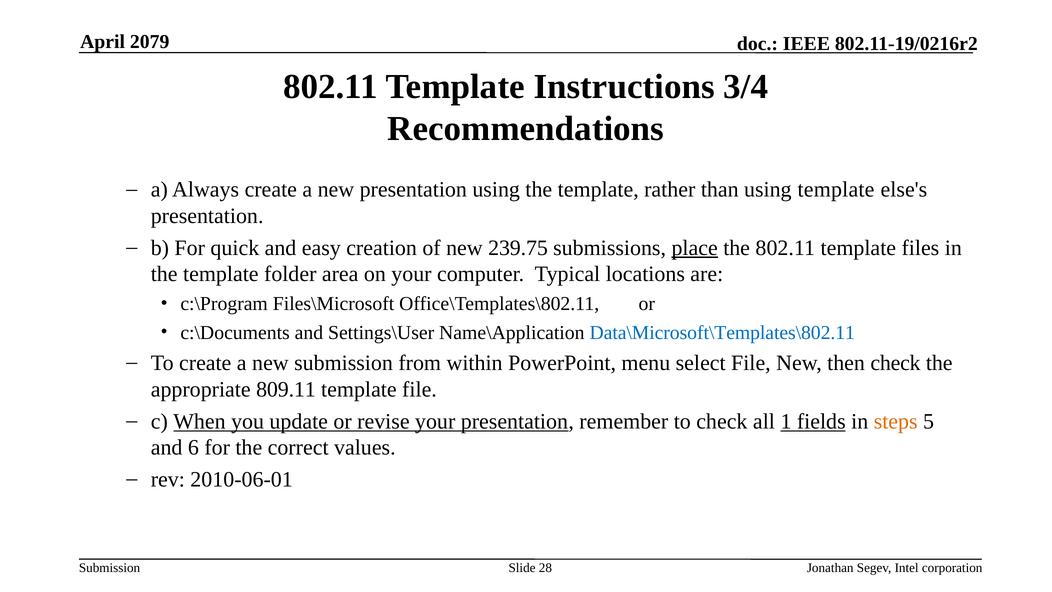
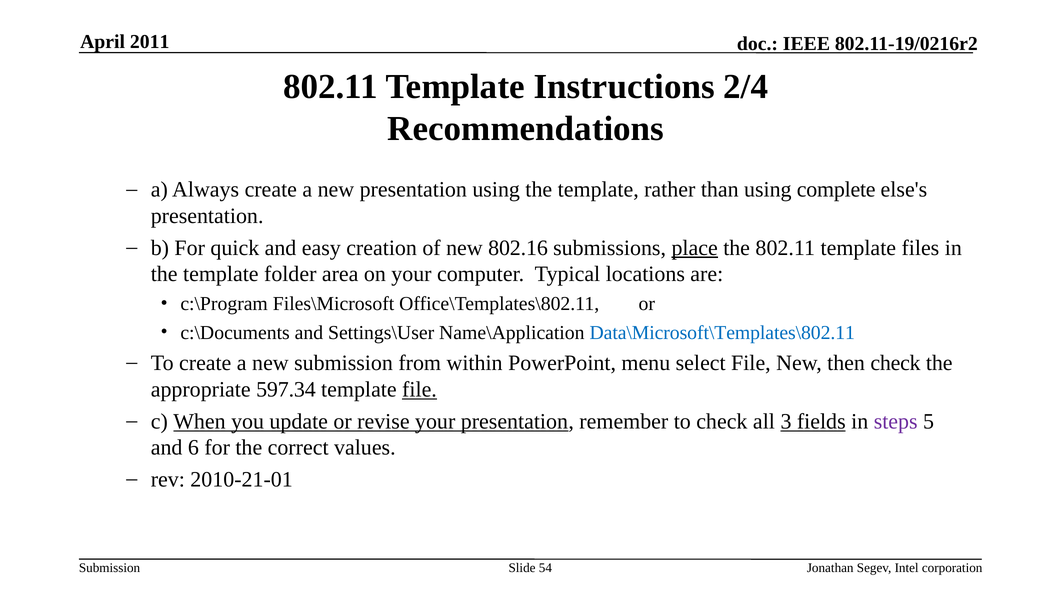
2079: 2079 -> 2011
3/4: 3/4 -> 2/4
using template: template -> complete
239.75: 239.75 -> 802.16
809.11: 809.11 -> 597.34
file at (419, 389) underline: none -> present
1: 1 -> 3
steps colour: orange -> purple
2010-06-01: 2010-06-01 -> 2010-21-01
28: 28 -> 54
